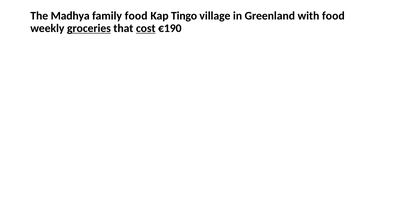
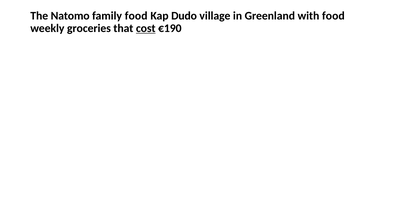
Madhya: Madhya -> Natomo
Tingo: Tingo -> Dudo
groceries underline: present -> none
